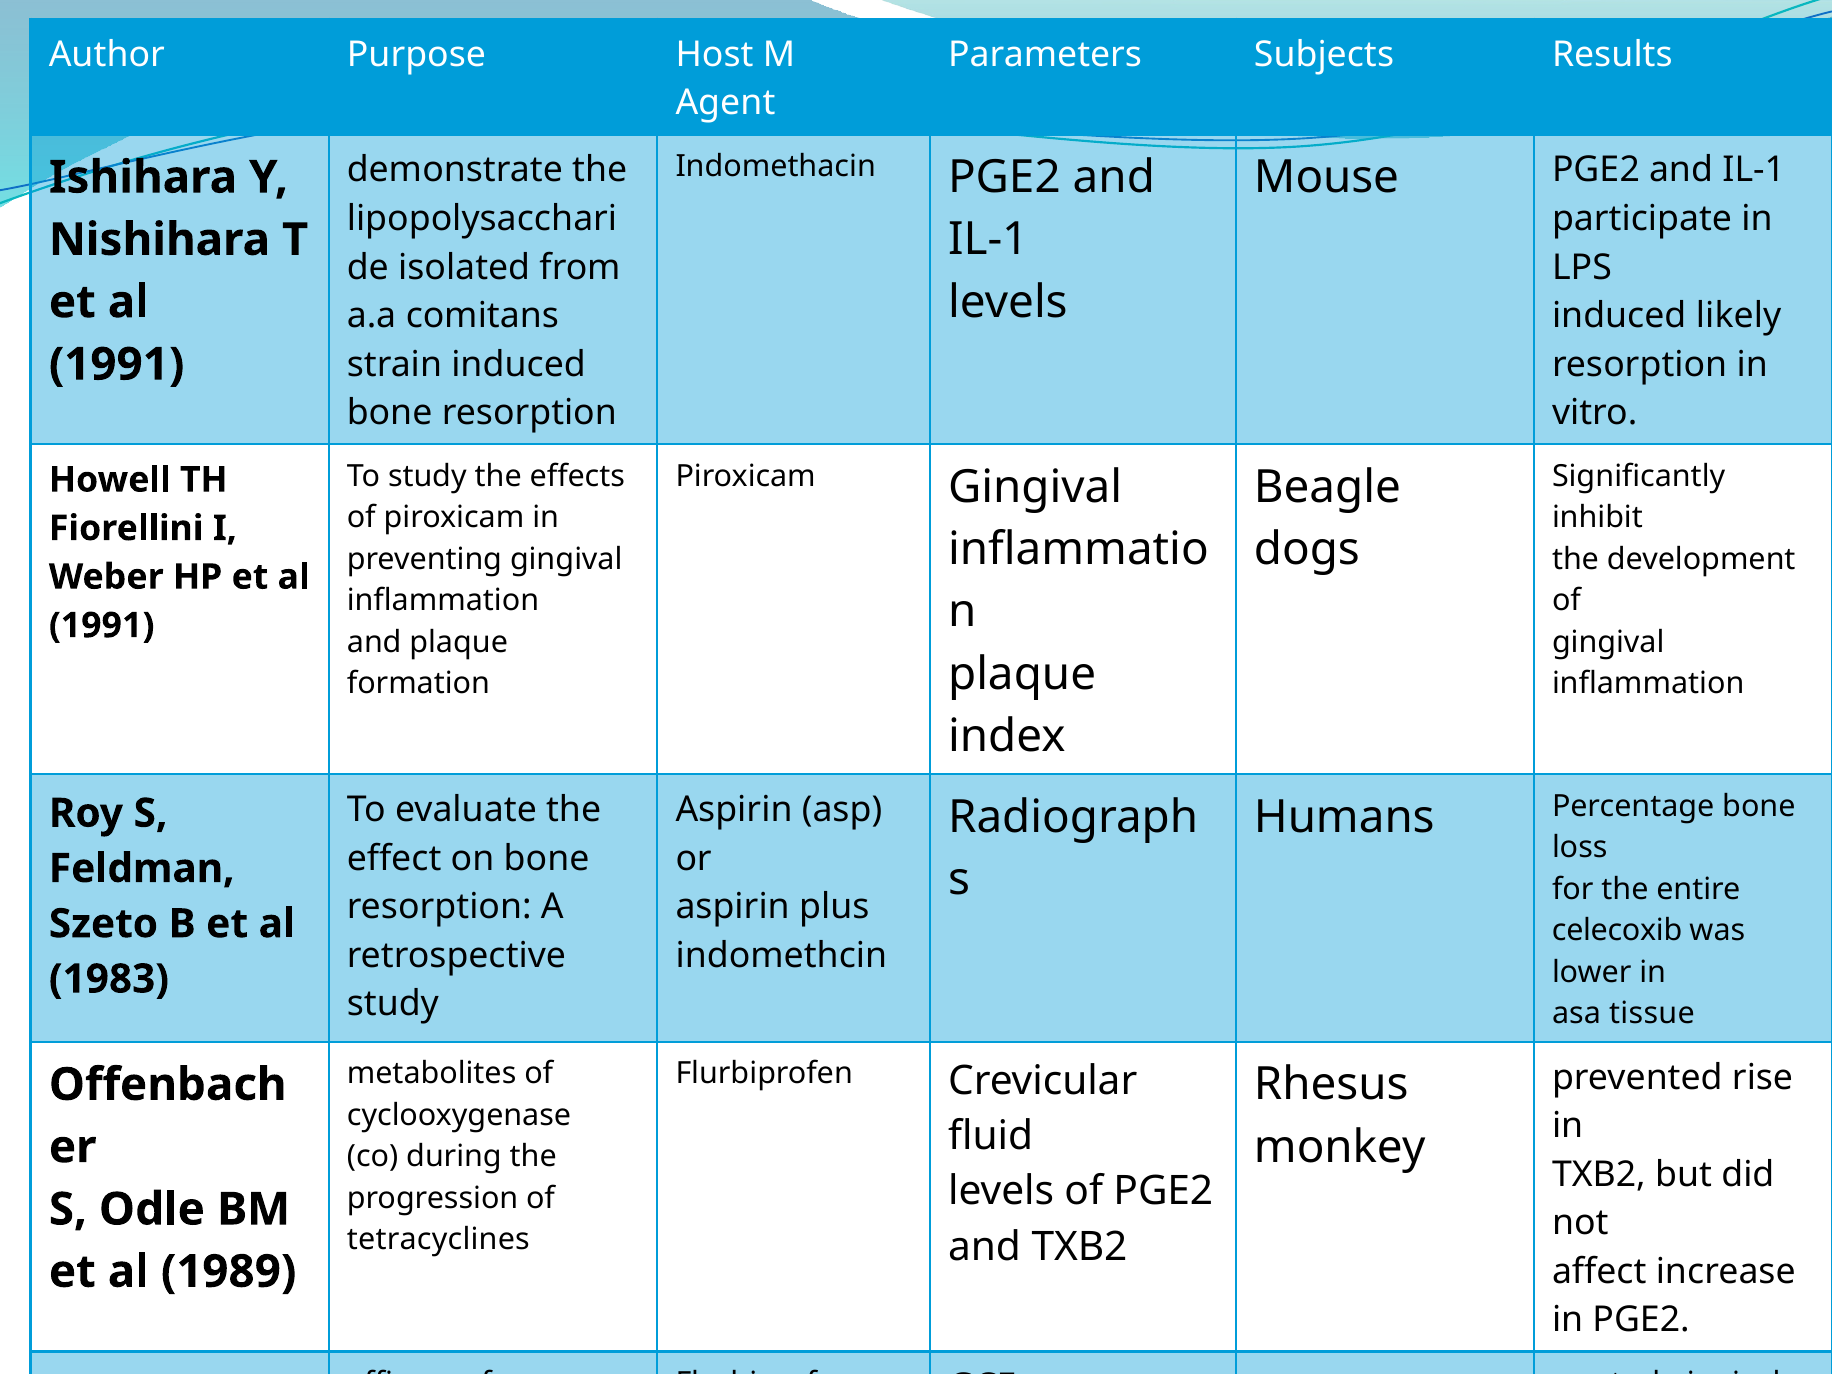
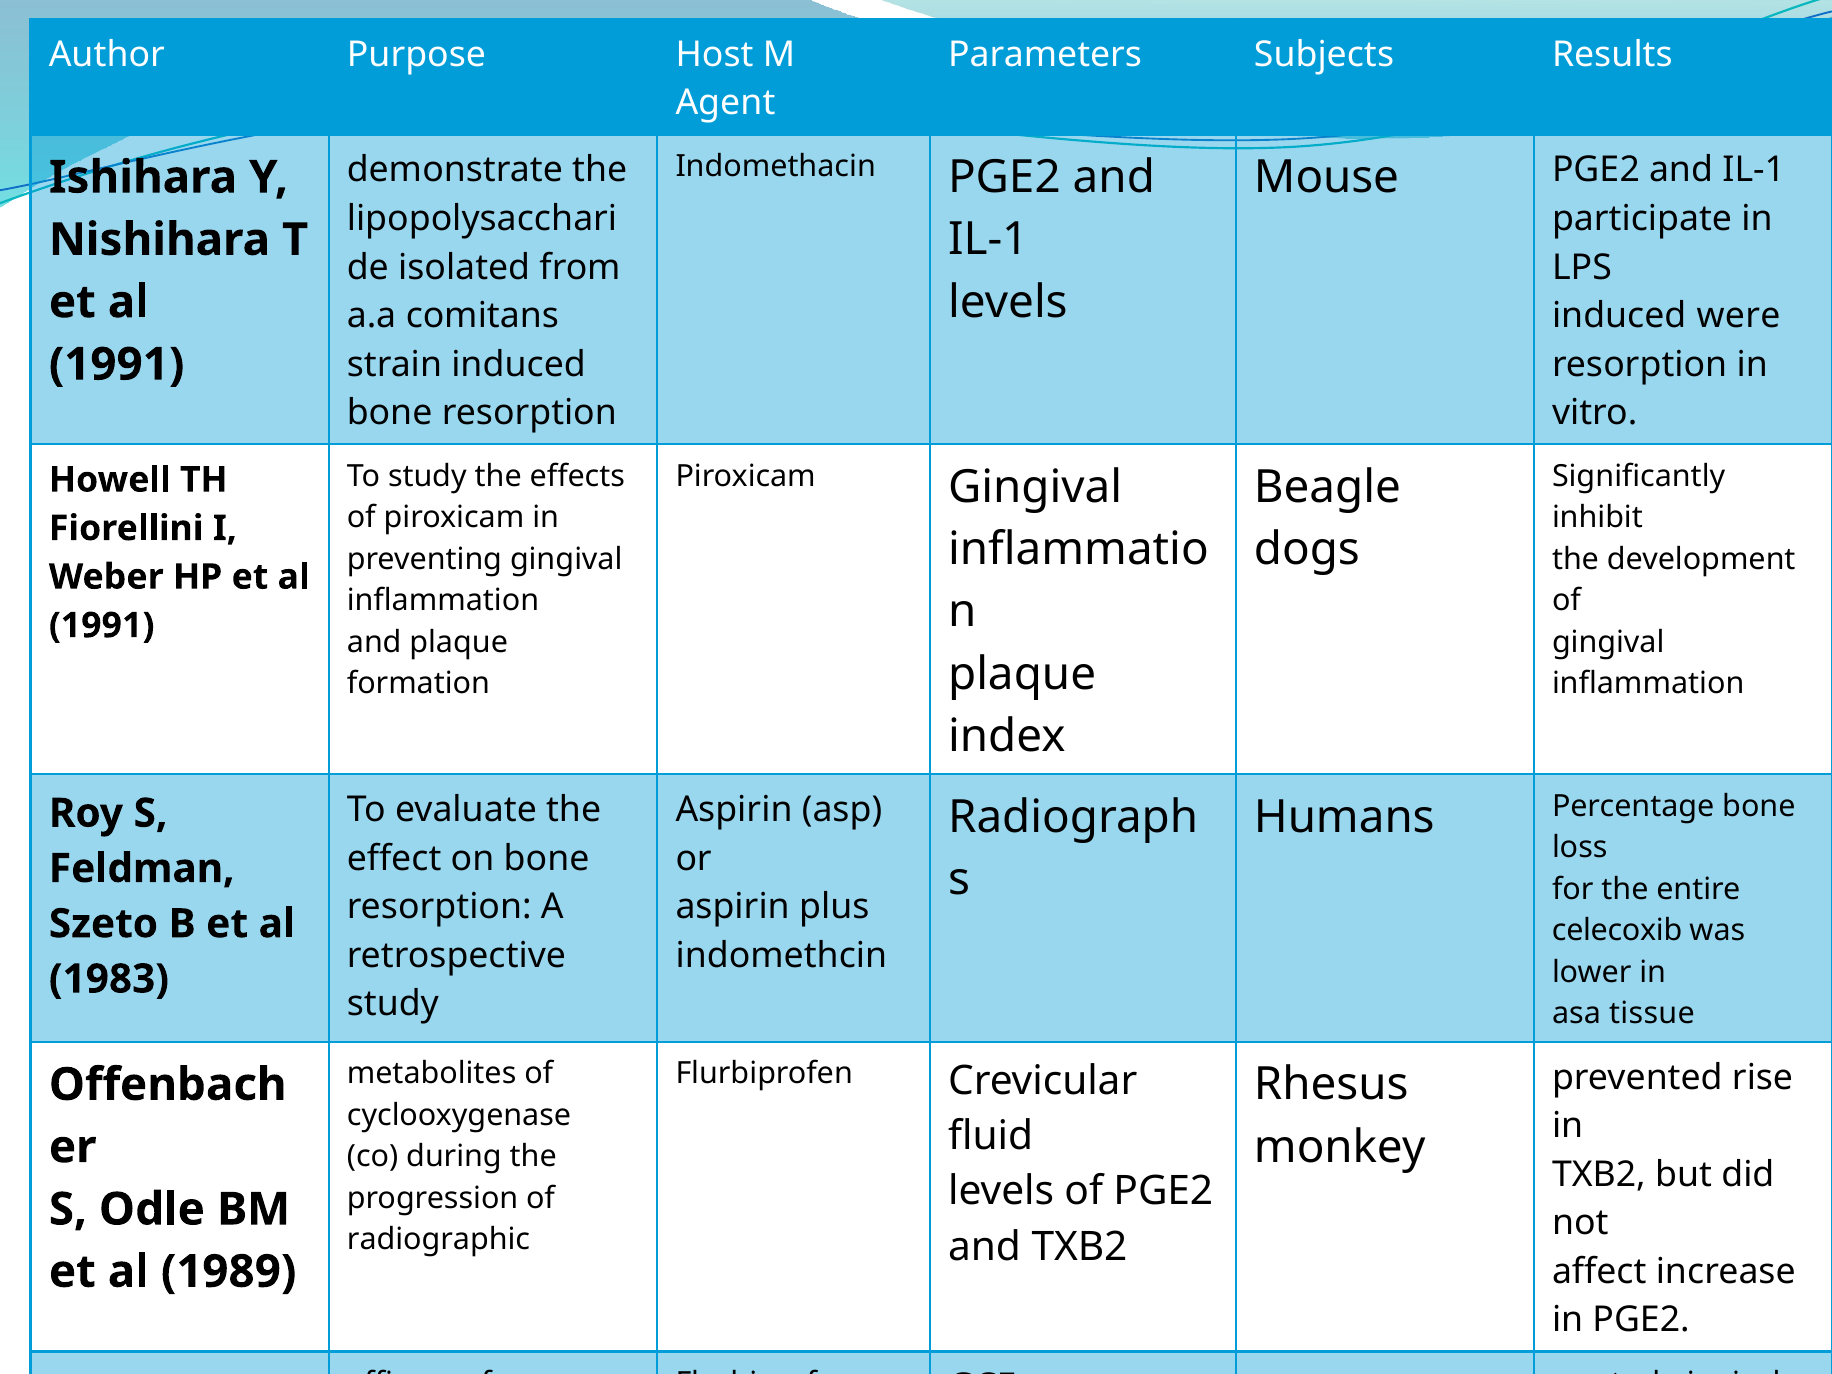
likely: likely -> were
tetracyclines: tetracyclines -> radiographic
